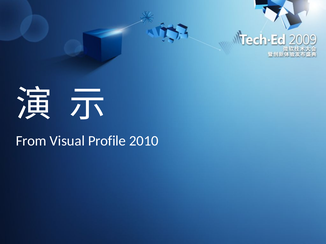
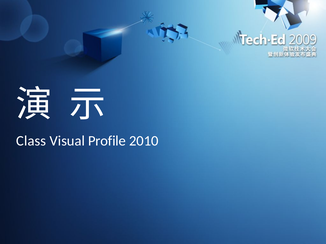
From: From -> Class
